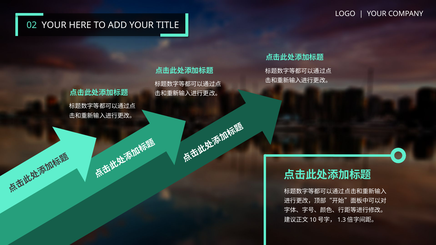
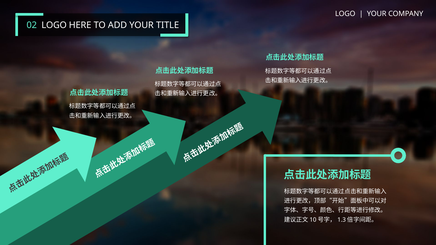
02 YOUR: YOUR -> LOGO
